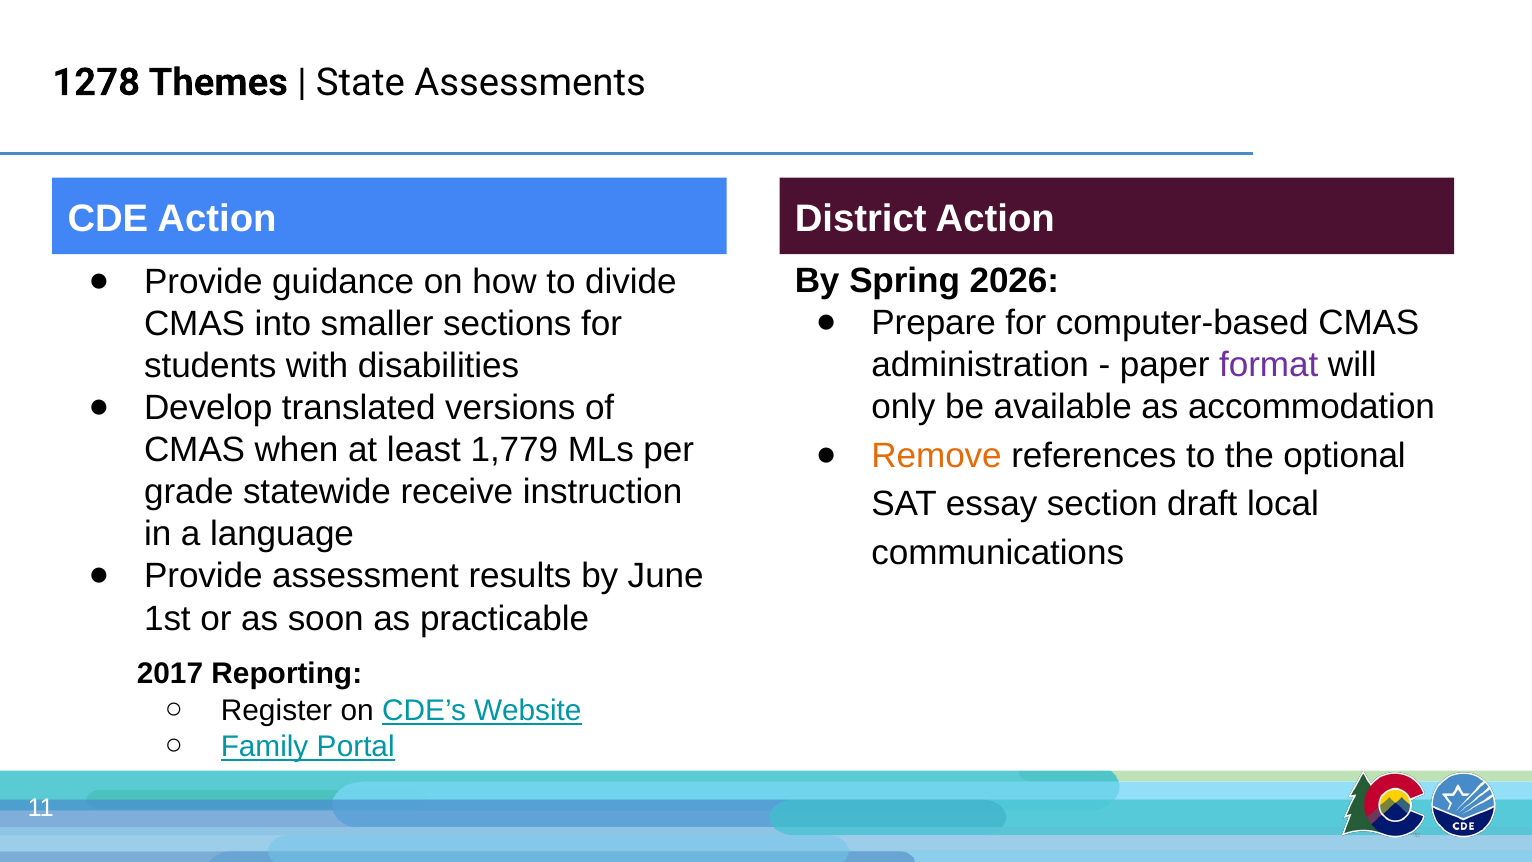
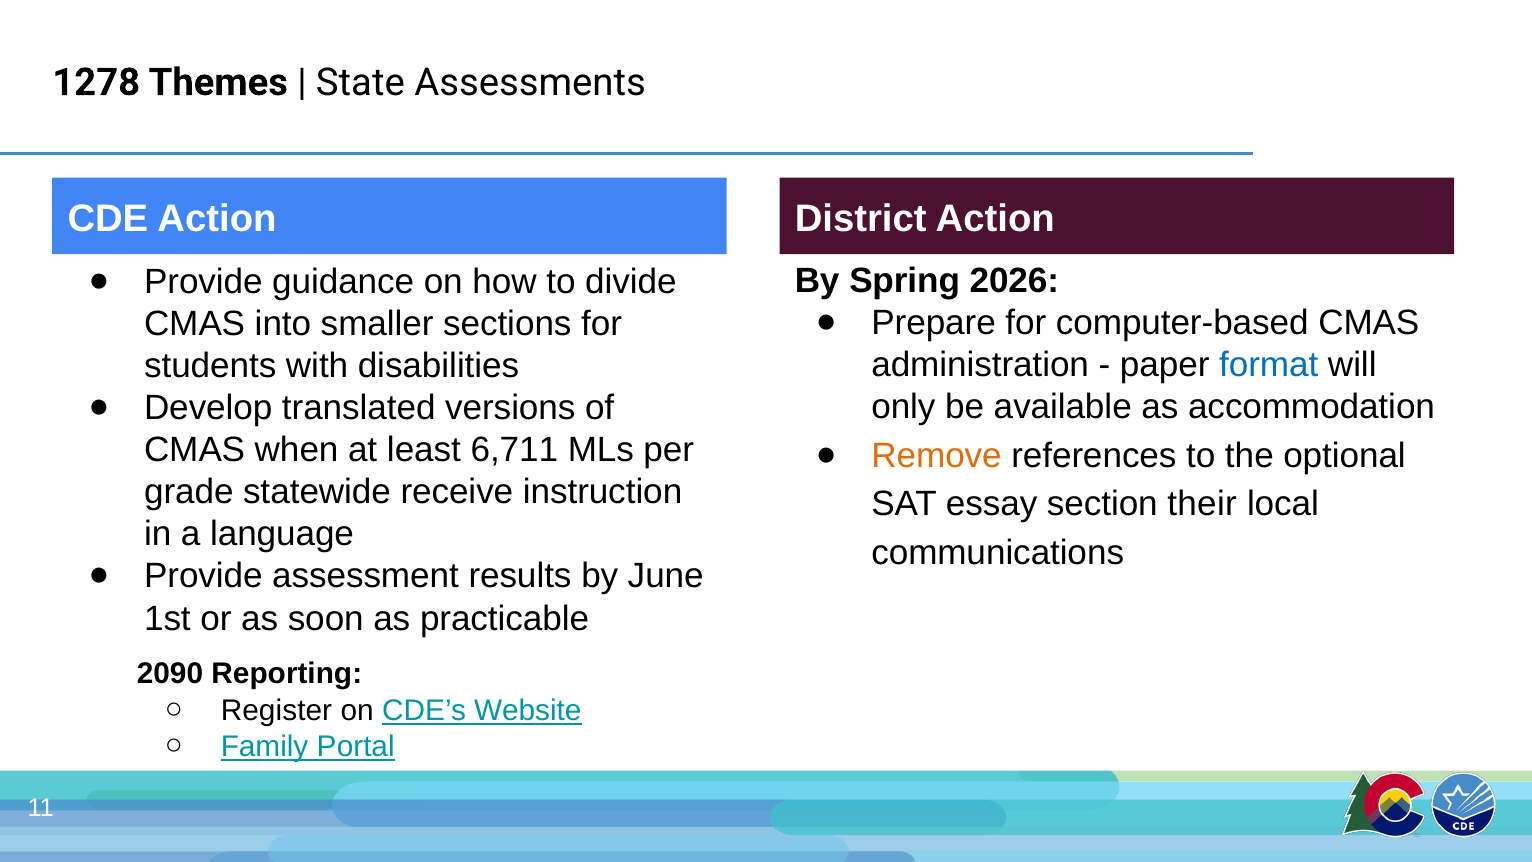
format colour: purple -> blue
1,779: 1,779 -> 6,711
draft: draft -> their
2017: 2017 -> 2090
